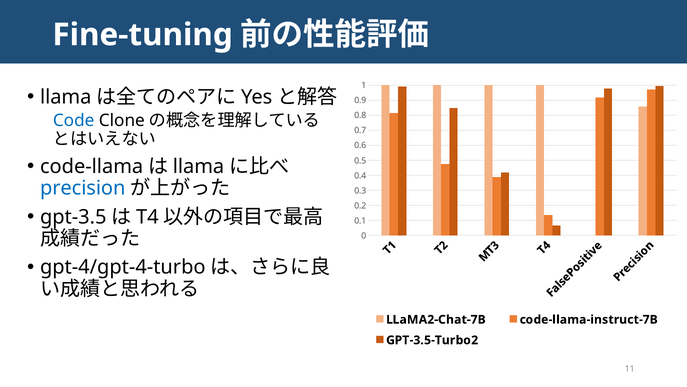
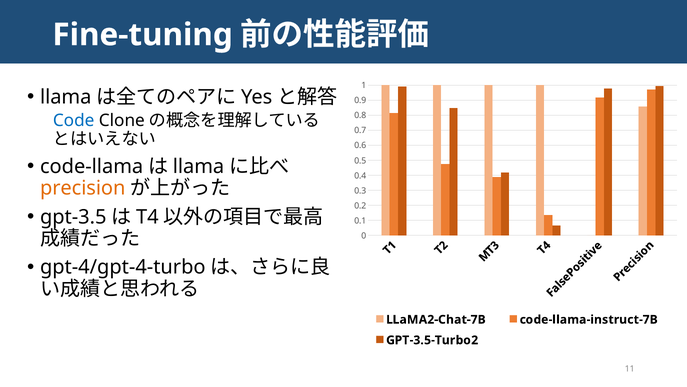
precision colour: blue -> orange
